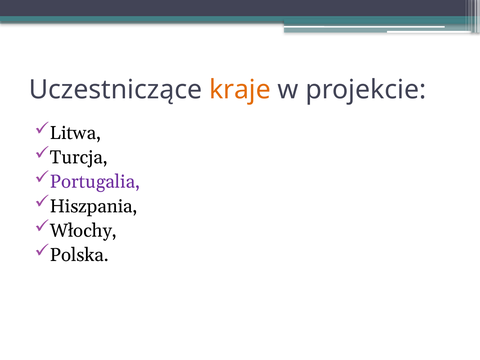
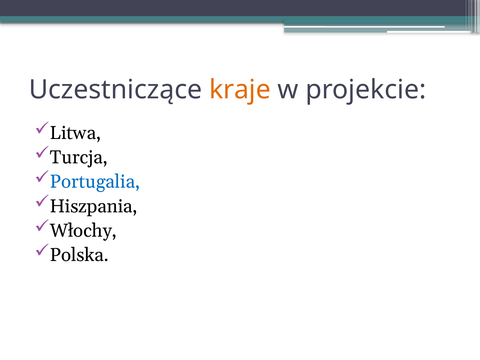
Portugalia colour: purple -> blue
